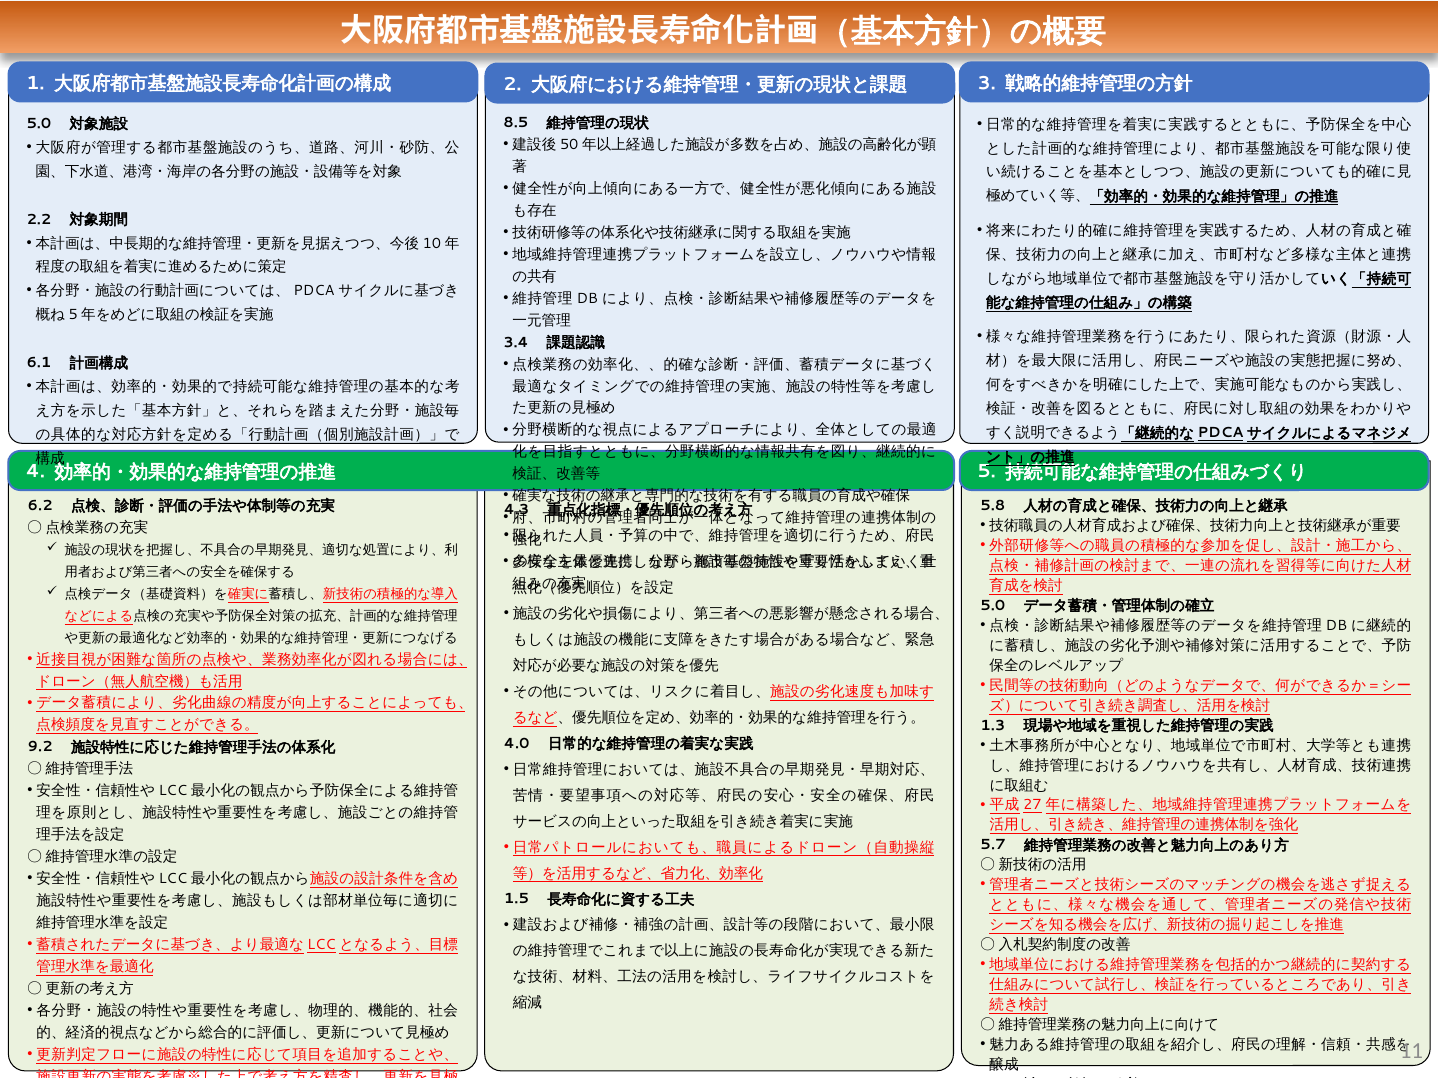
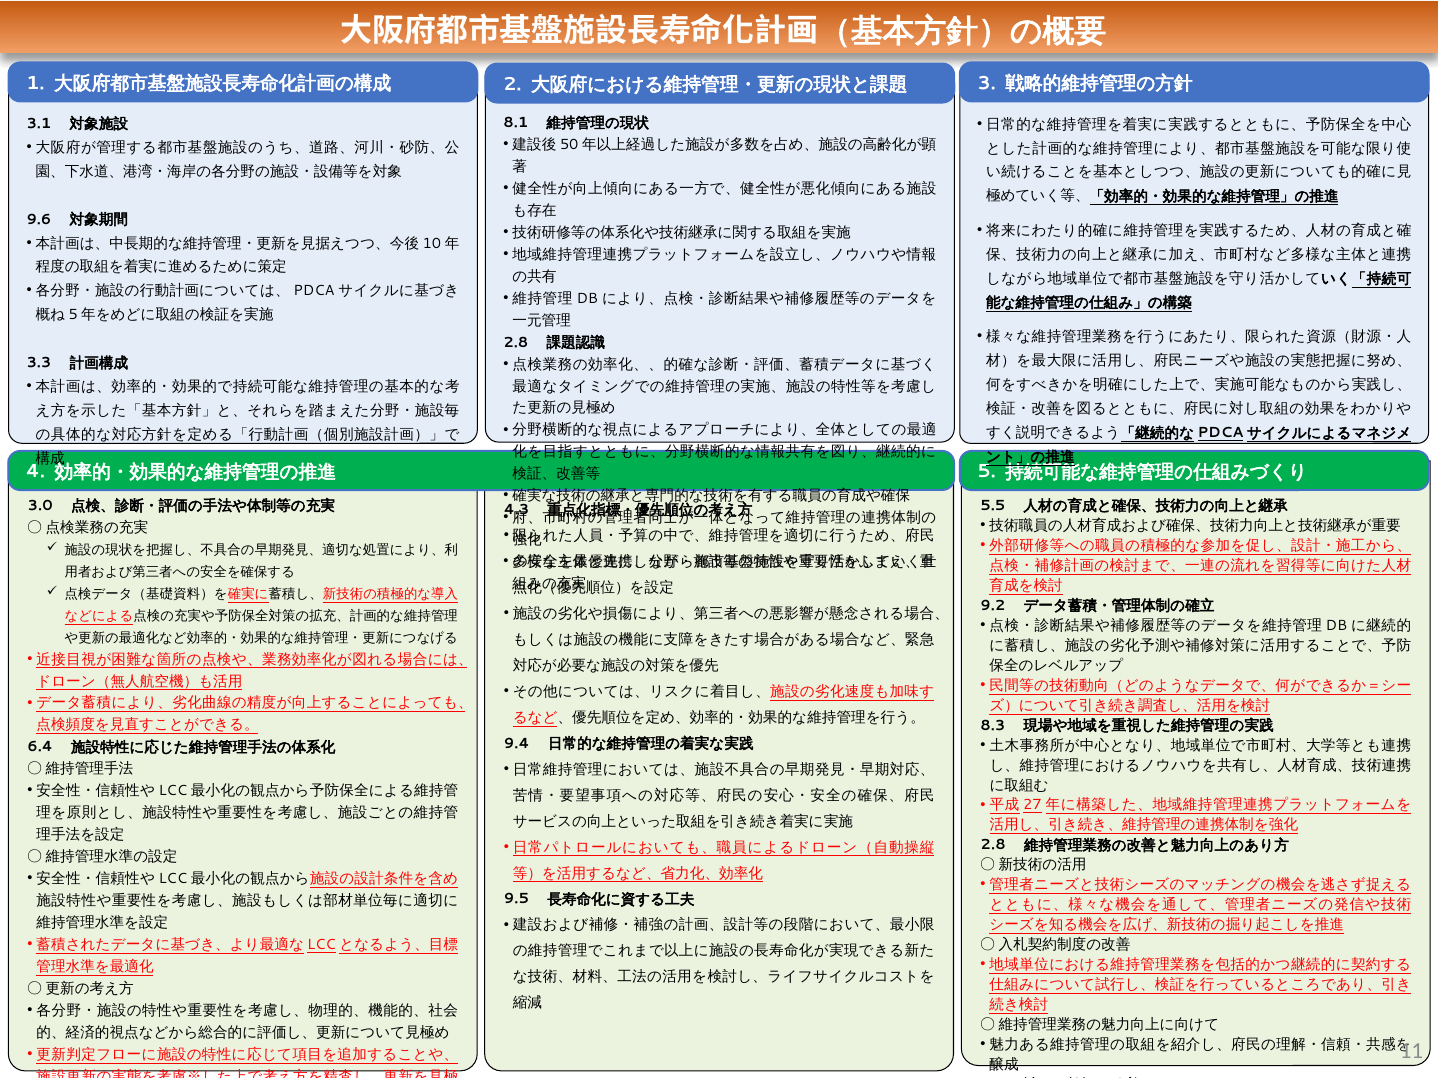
8.5: 8.5 -> 8.1
5.0 at (39, 124): 5.0 -> 3.1
2.2: 2.2 -> 9.6
3.4 at (516, 342): 3.4 -> 2.8
6.1: 6.1 -> 3.3
6.2: 6.2 -> 3.0
5.8 at (993, 506): 5.8 -> 5.5
5.0 at (993, 606): 5.0 -> 9.2
1.3: 1.3 -> 8.3
4.0: 4.0 -> 9.4
9.2: 9.2 -> 6.4
5.7 at (993, 846): 5.7 -> 2.8
1.5: 1.5 -> 9.5
